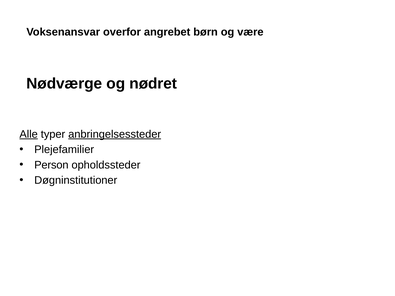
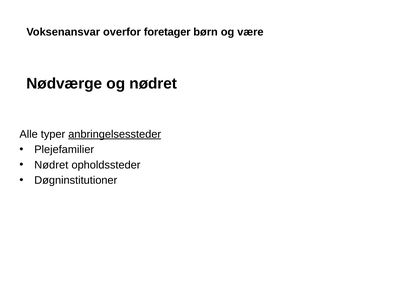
angrebet: angrebet -> foretager
Alle underline: present -> none
Person at (51, 165): Person -> Nødret
